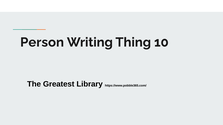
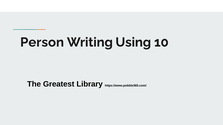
Thing: Thing -> Using
